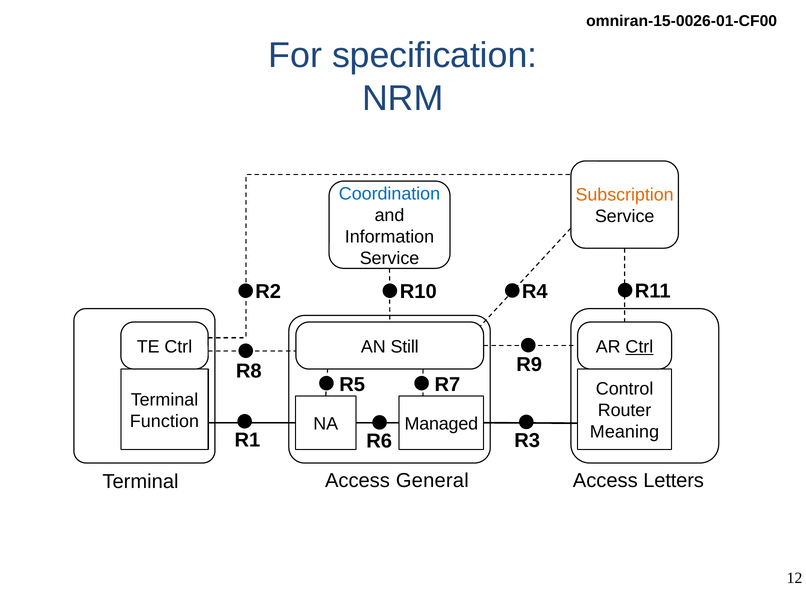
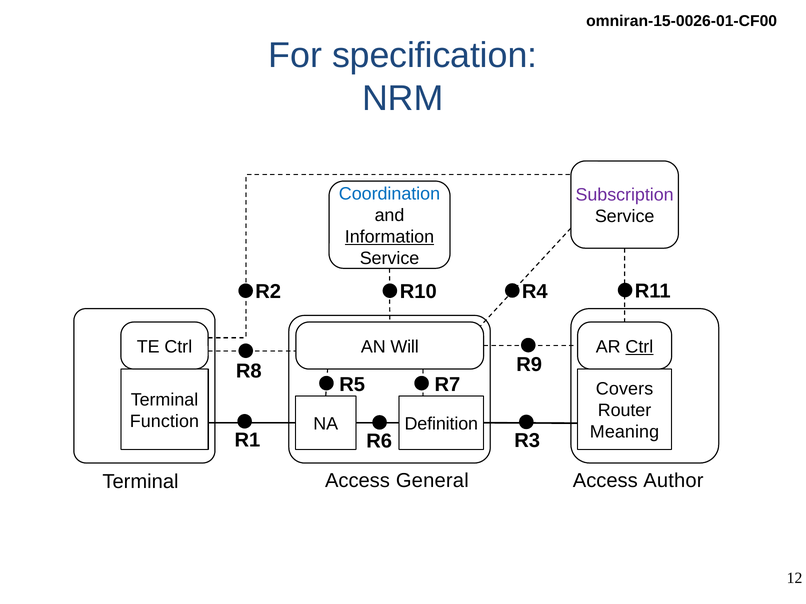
Subscription colour: orange -> purple
Information underline: none -> present
Still: Still -> Will
Control: Control -> Covers
Managed: Managed -> Definition
Letters: Letters -> Author
